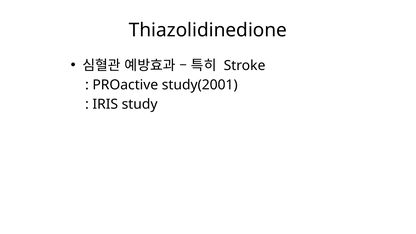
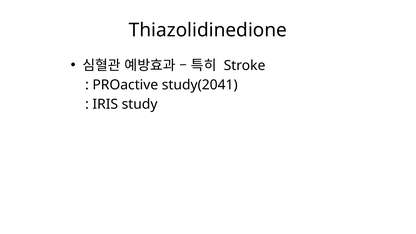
study(2001: study(2001 -> study(2041
